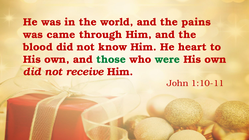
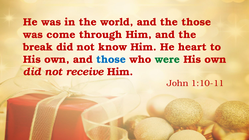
the pains: pains -> those
came: came -> come
blood: blood -> break
those at (111, 60) colour: green -> blue
